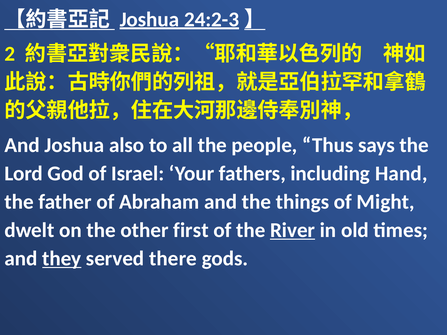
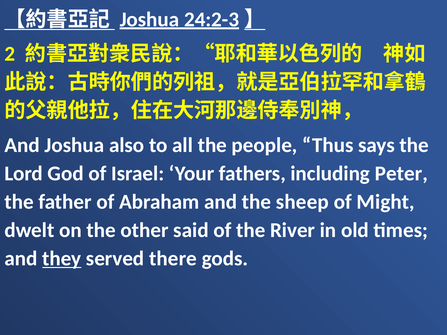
Hand: Hand -> Peter
things: things -> sheep
first: first -> said
River underline: present -> none
